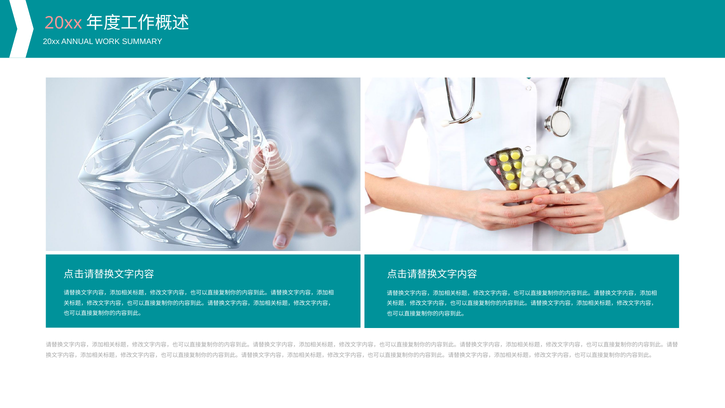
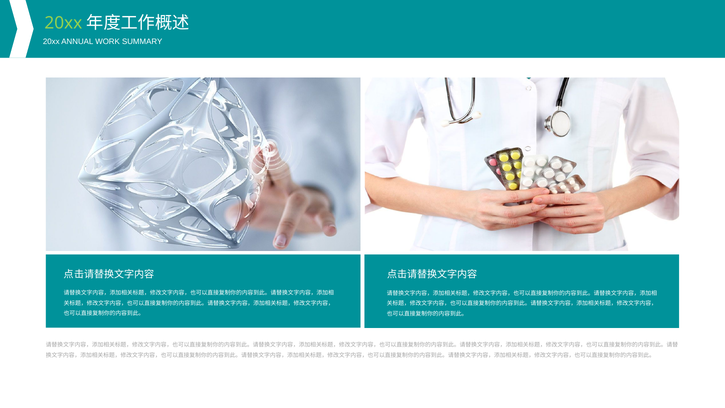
20xx at (63, 23) colour: pink -> light green
